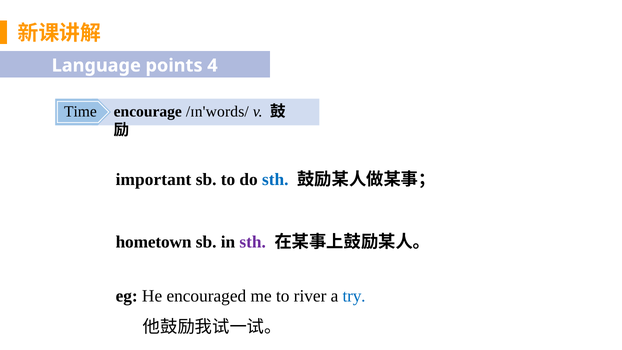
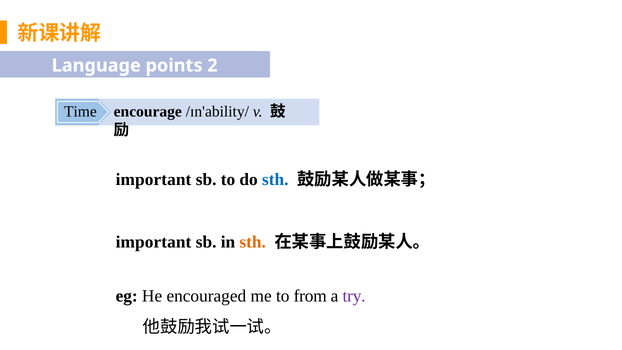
4: 4 -> 2
/ɪn'words/: /ɪn'words/ -> /ɪn'ability/
hometown at (154, 242): hometown -> important
sth at (253, 242) colour: purple -> orange
river: river -> from
try colour: blue -> purple
